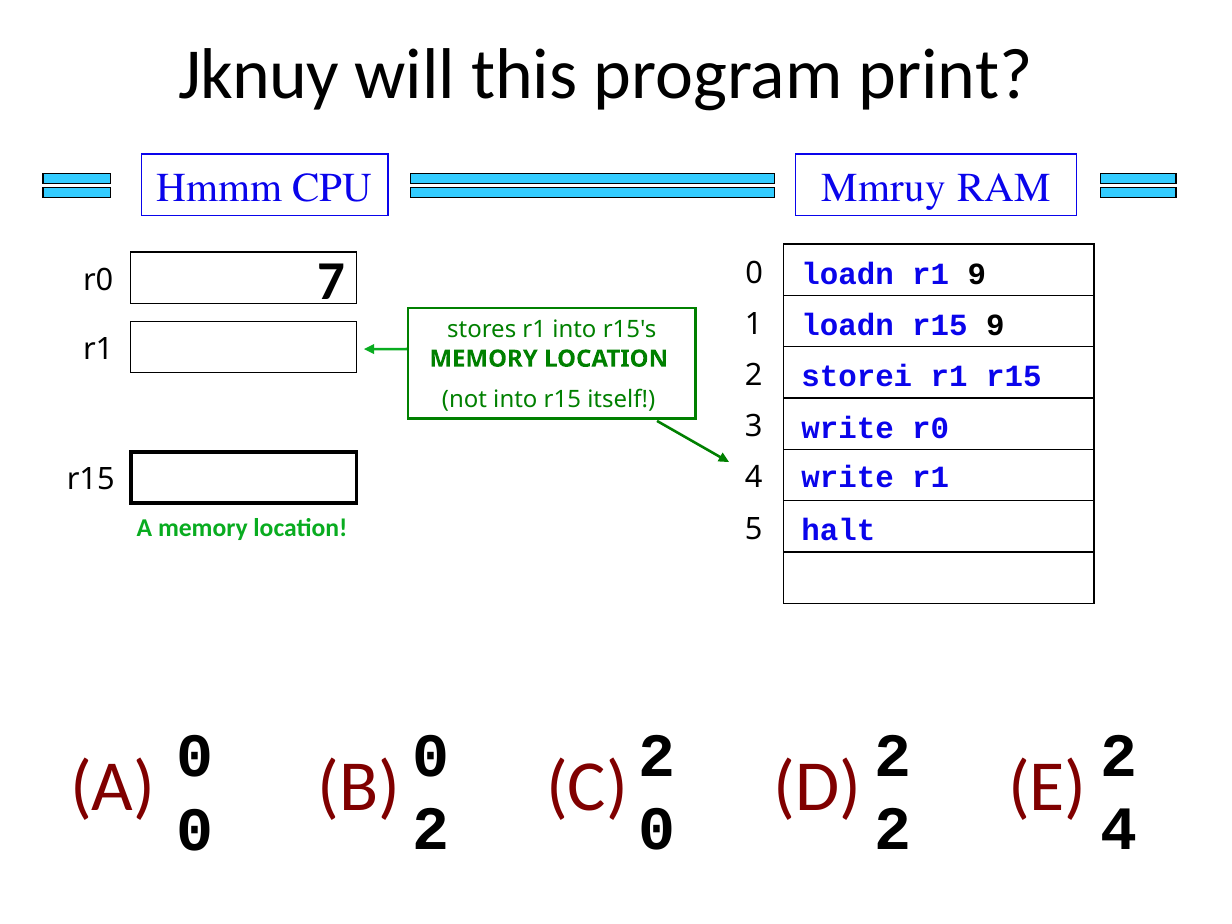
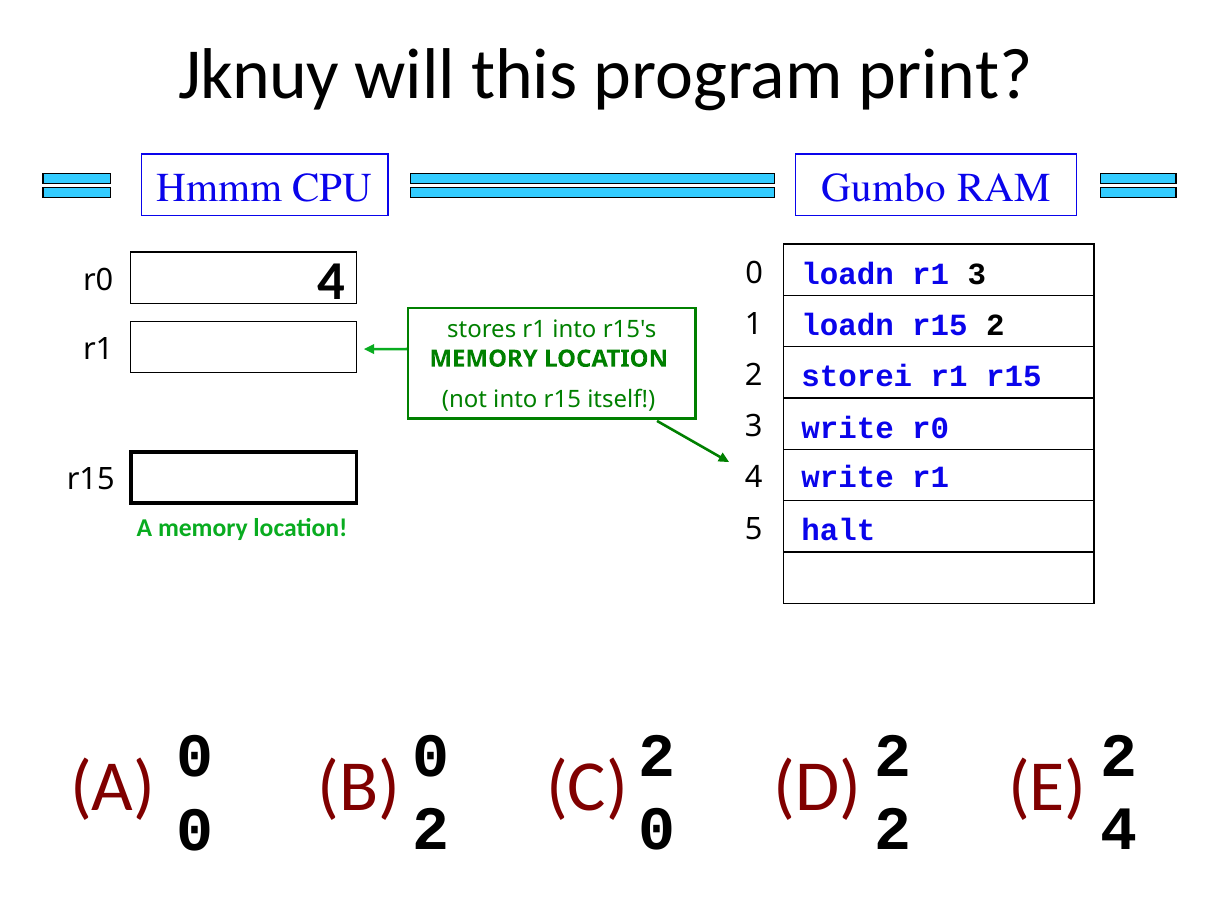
Mmruy: Mmruy -> Gumbo
r1 9: 9 -> 3
r0 7: 7 -> 4
r15 9: 9 -> 2
